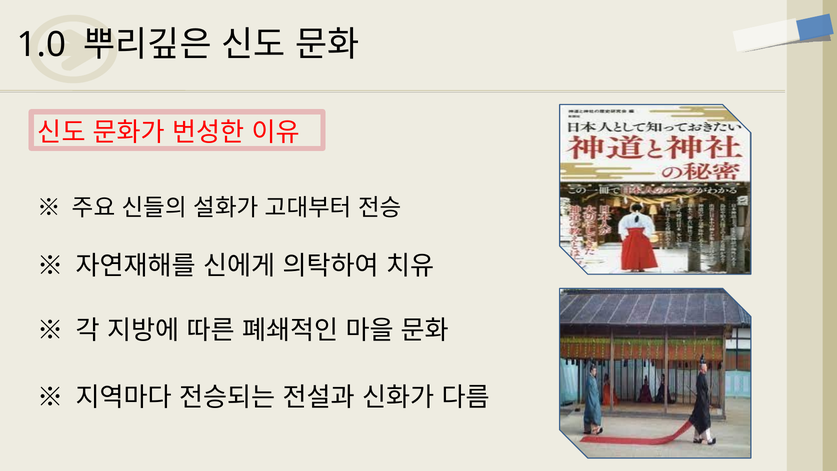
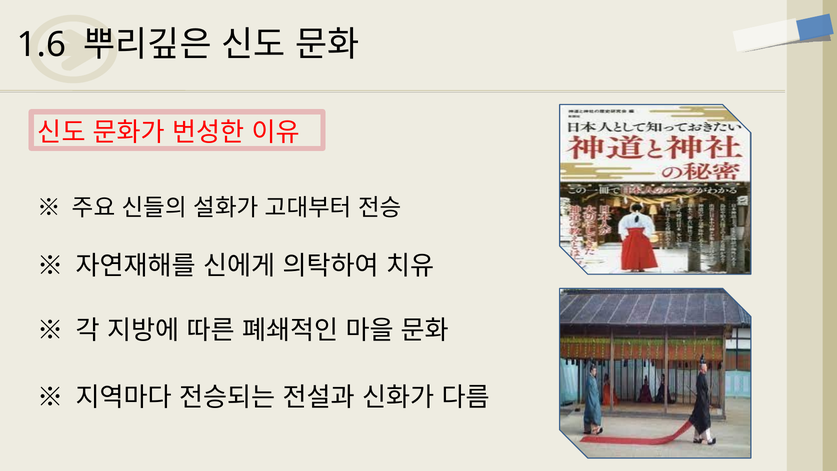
1.0: 1.0 -> 1.6
